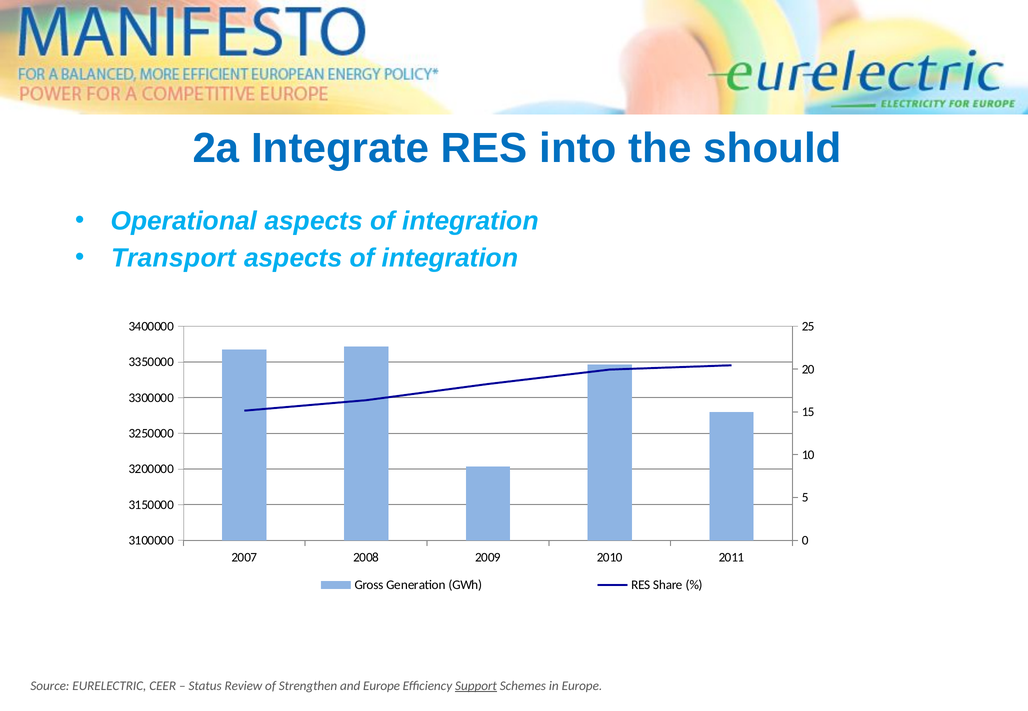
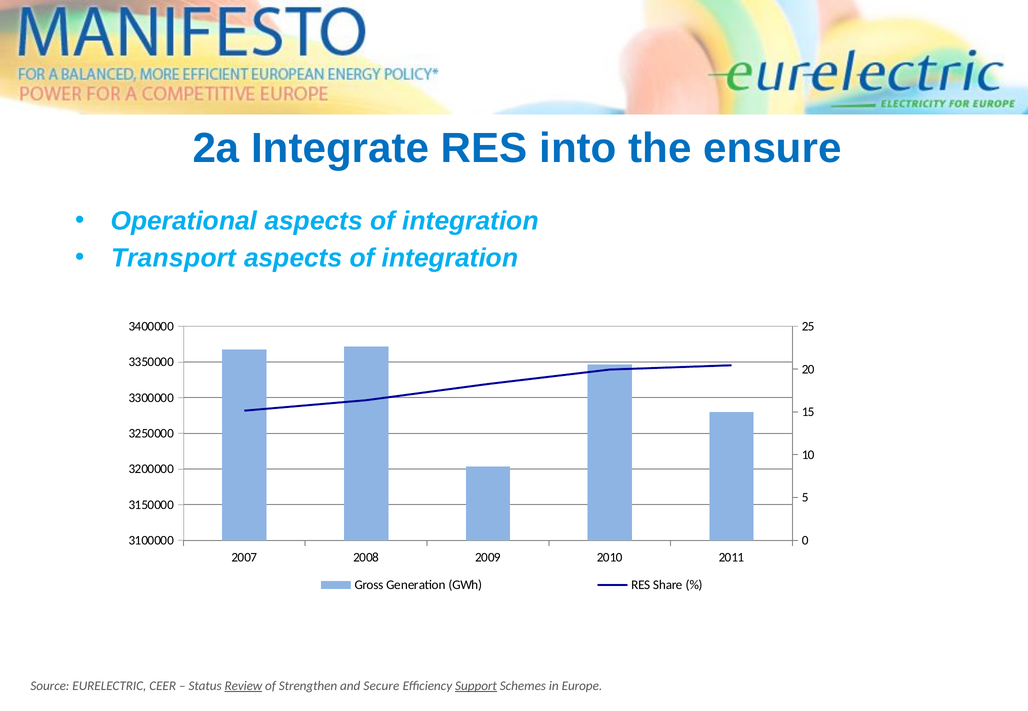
should: should -> ensure
Review underline: none -> present
and Europe: Europe -> Secure
